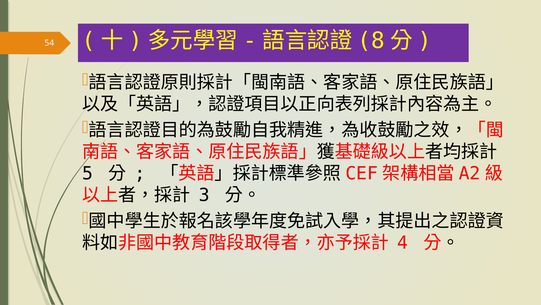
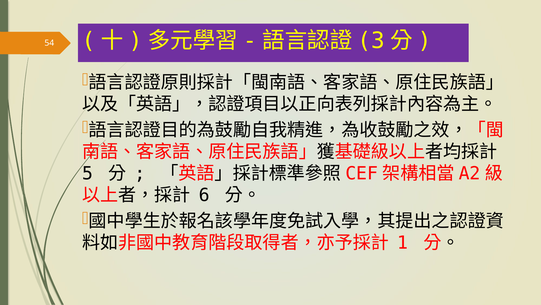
8: 8 -> 3
3: 3 -> 6
4: 4 -> 1
